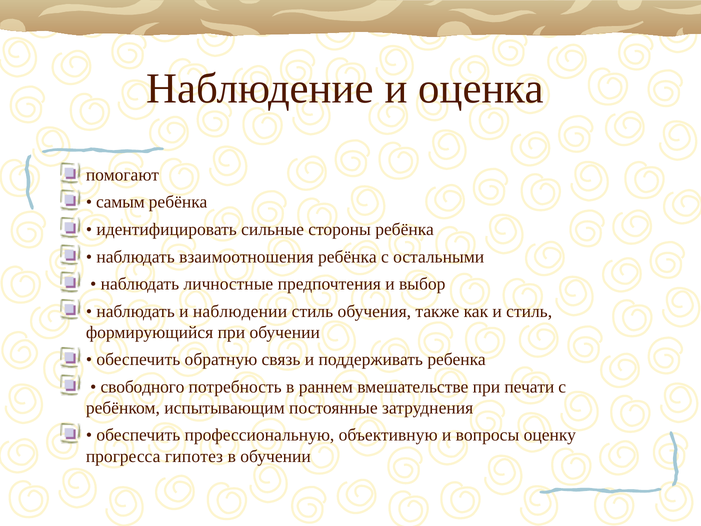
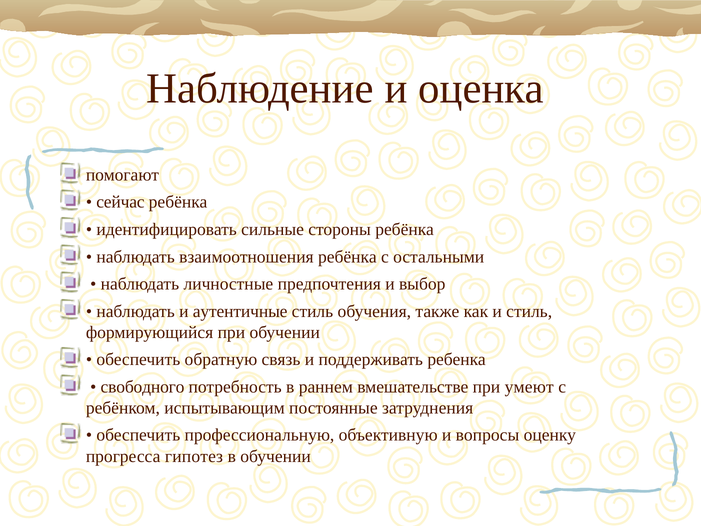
самым: самым -> сейчас
наблюдении: наблюдении -> аутентичные
печати: печати -> умеют
